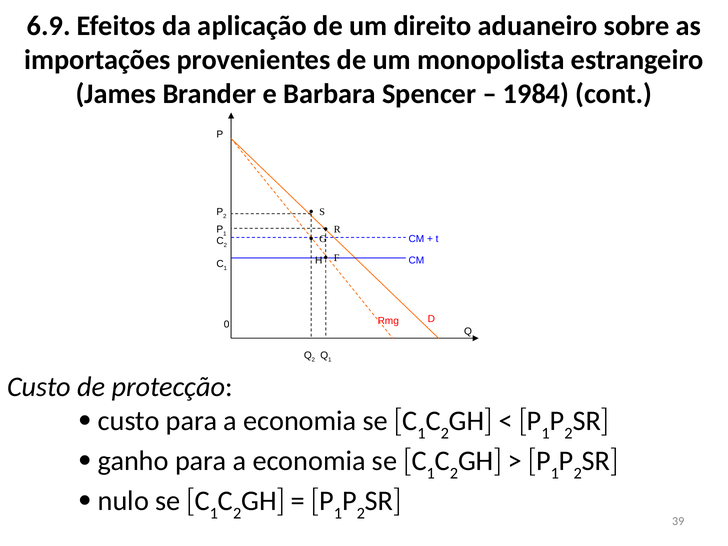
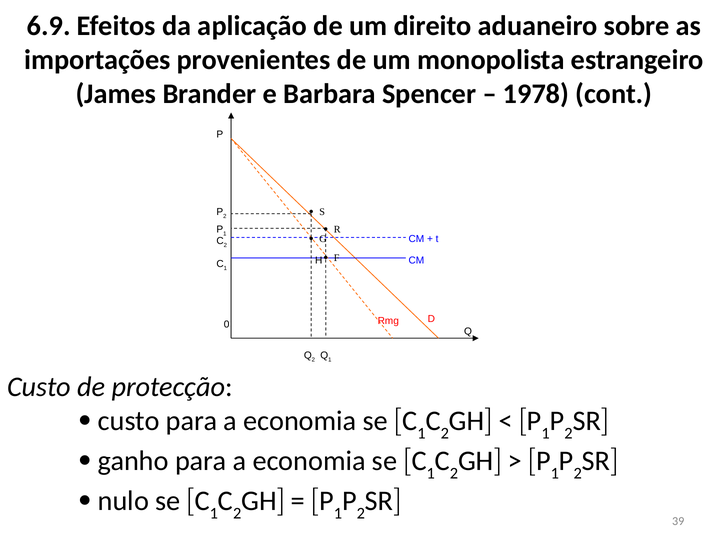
1984: 1984 -> 1978
